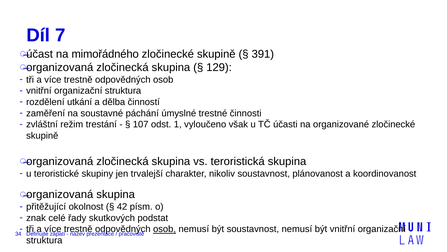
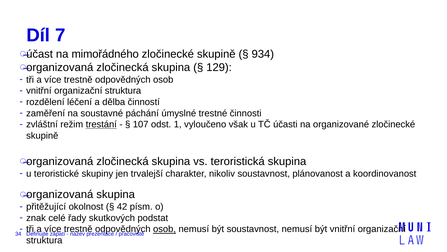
391: 391 -> 934
utkání: utkání -> léčení
trestání underline: none -> present
